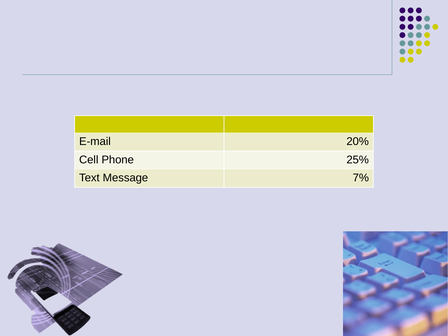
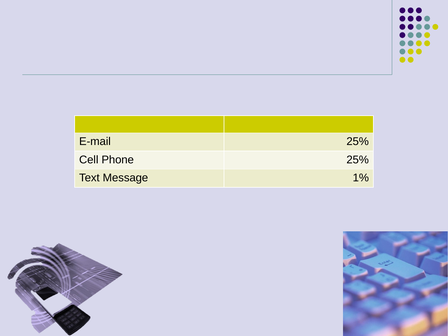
E-mail 20%: 20% -> 25%
7%: 7% -> 1%
